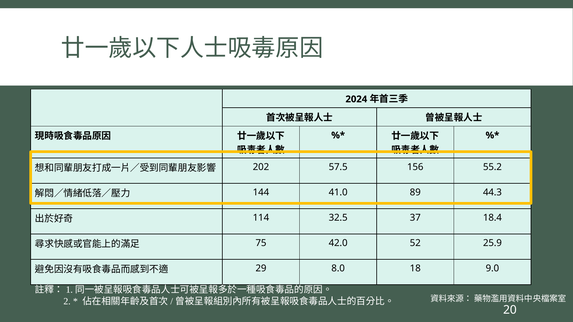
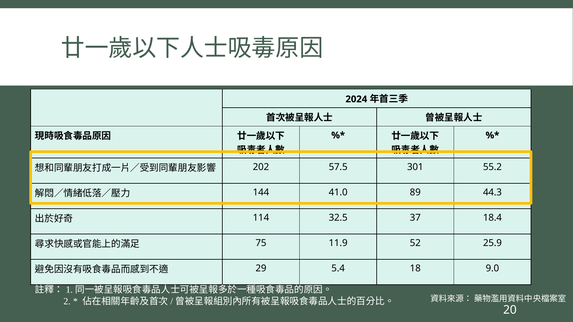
156: 156 -> 301
42.0: 42.0 -> 11.9
8.0: 8.0 -> 5.4
